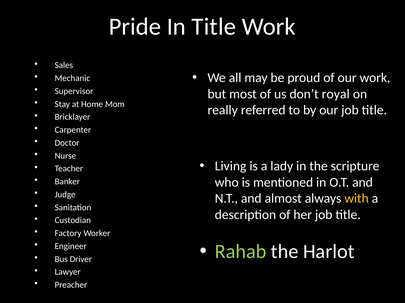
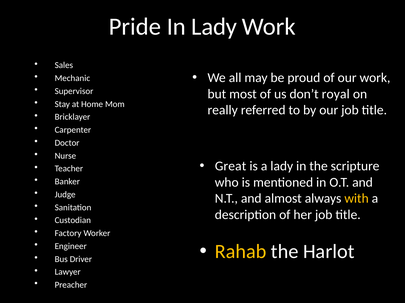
In Title: Title -> Lady
Living: Living -> Great
Rahab colour: light green -> yellow
